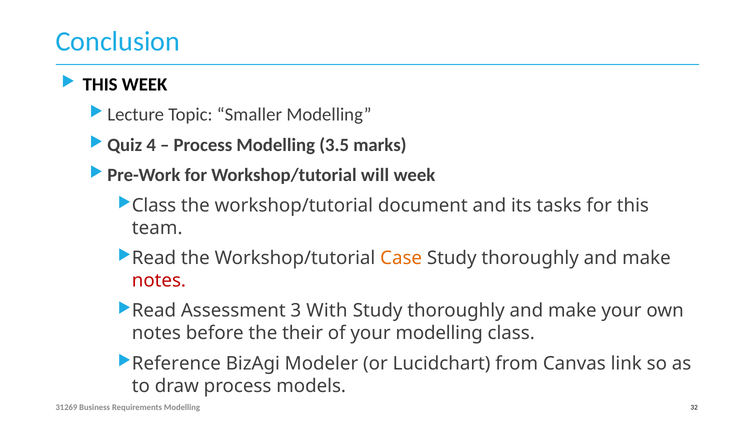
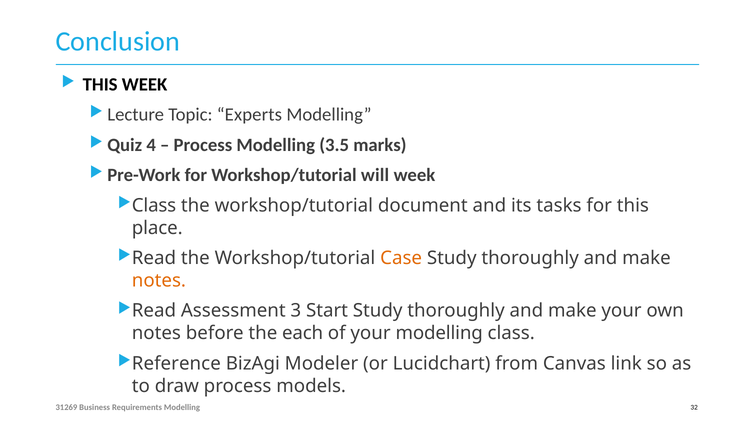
Smaller: Smaller -> Experts
team: team -> place
notes at (159, 281) colour: red -> orange
With: With -> Start
their: their -> each
